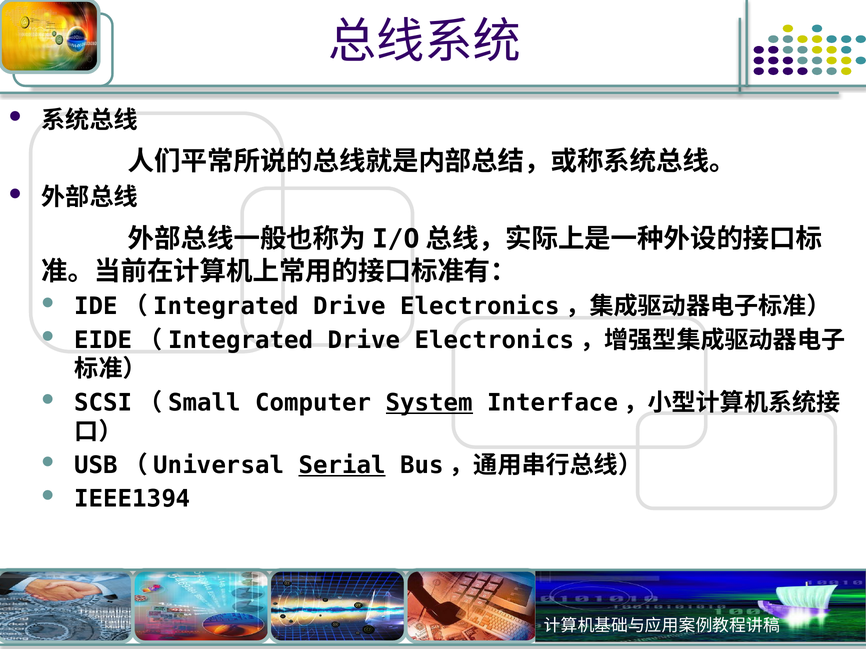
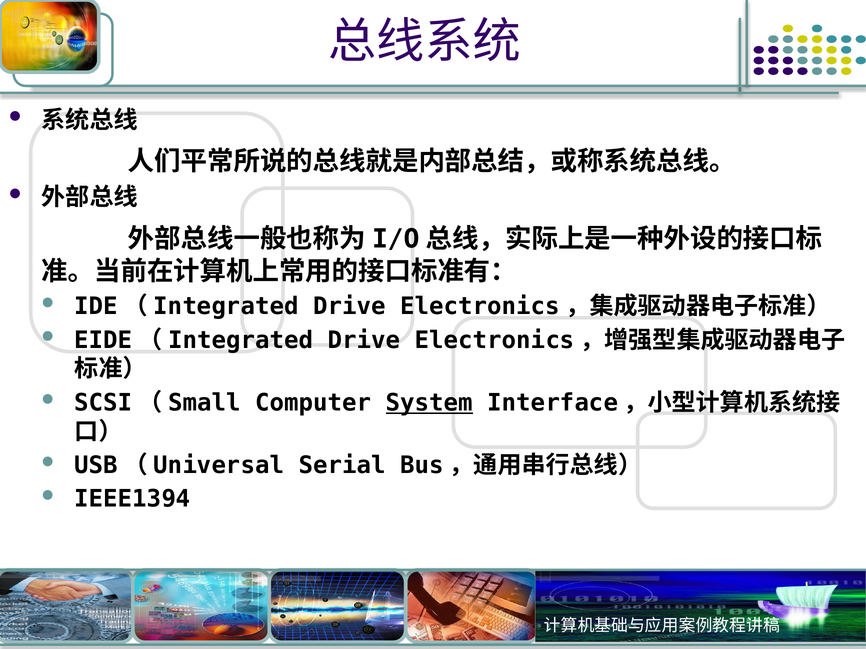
Serial underline: present -> none
